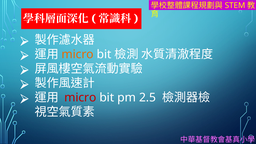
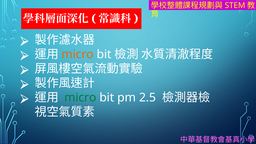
micro at (80, 98) colour: red -> green
